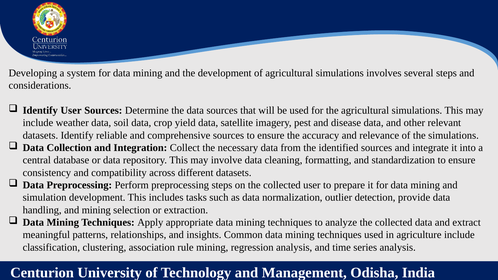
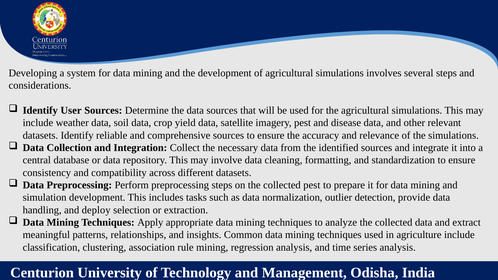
collected user: user -> pest
and mining: mining -> deploy
